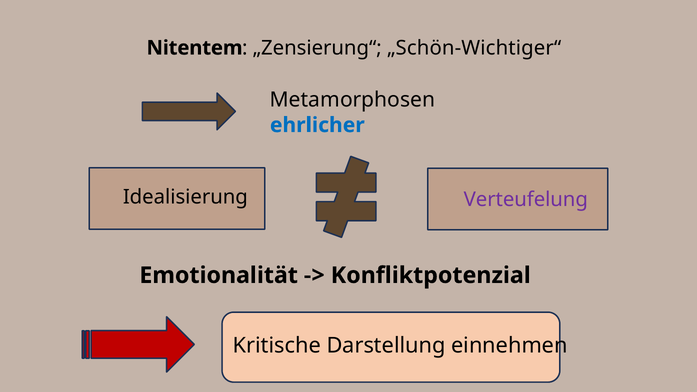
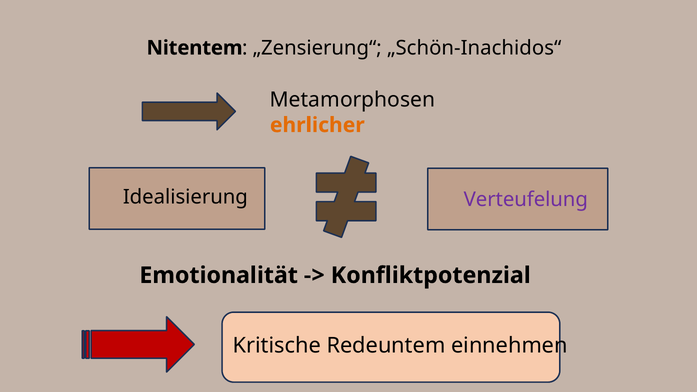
„Schön-Wichtiger“: „Schön-Wichtiger“ -> „Schön-Inachidos“
ehrlicher colour: blue -> orange
Darstellung: Darstellung -> Redeuntem
